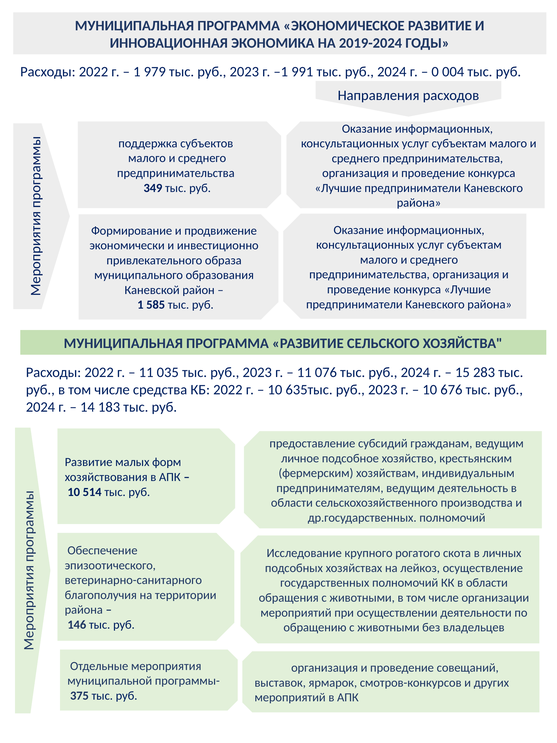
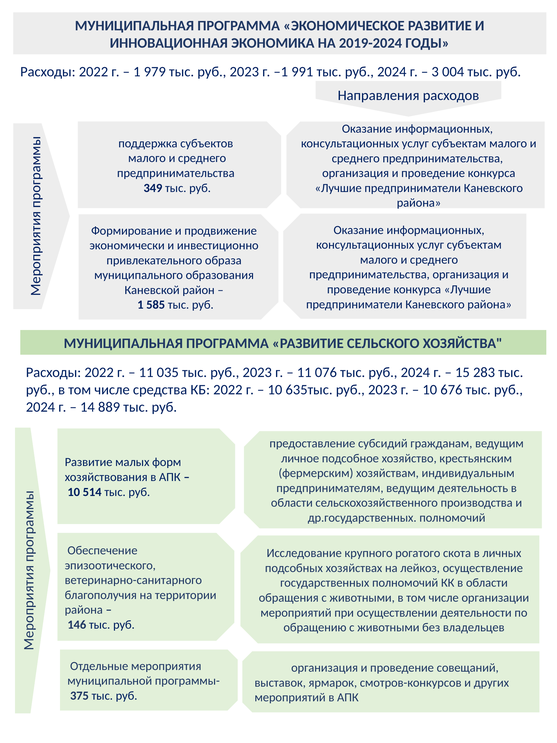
0: 0 -> 3
183: 183 -> 889
